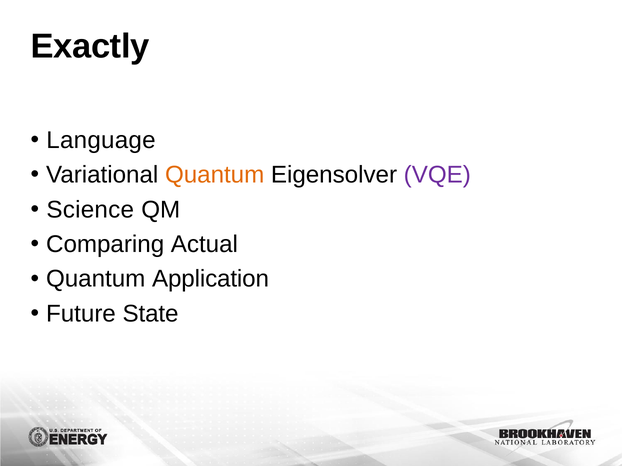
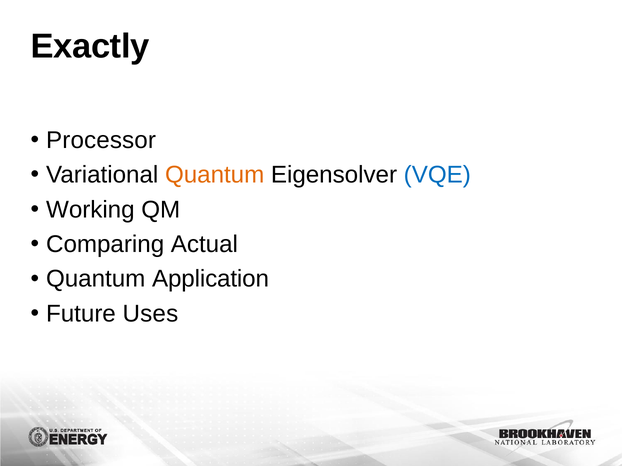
Language: Language -> Processor
VQE colour: purple -> blue
Science: Science -> Working
State: State -> Uses
